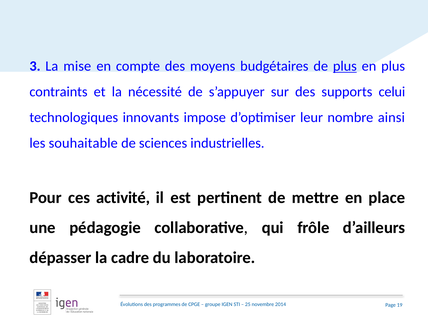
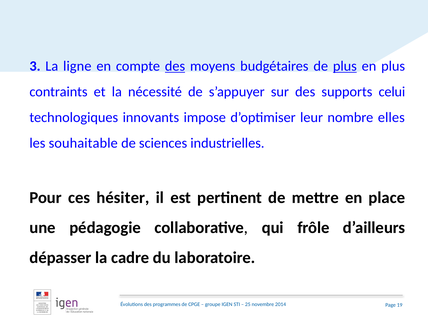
mise: mise -> ligne
des at (175, 66) underline: none -> present
ainsi: ainsi -> elles
activité: activité -> hésiter
